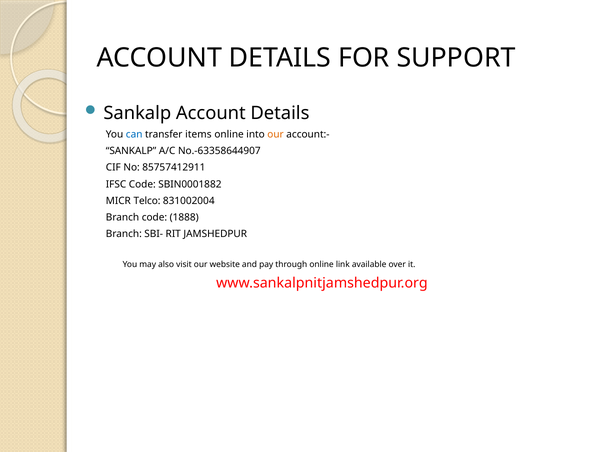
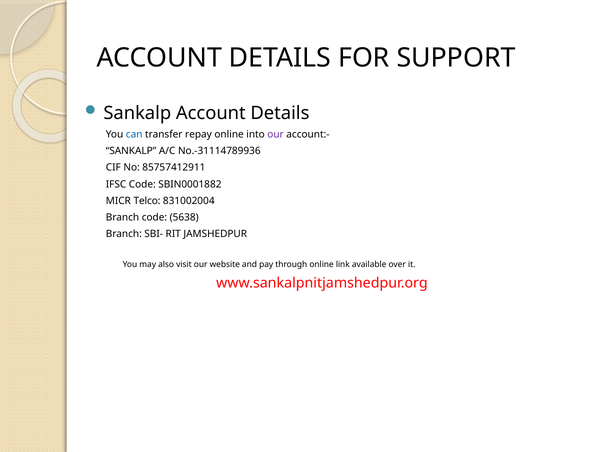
items: items -> repay
our at (276, 134) colour: orange -> purple
No.-63358644907: No.-63358644907 -> No.-31114789936
1888: 1888 -> 5638
